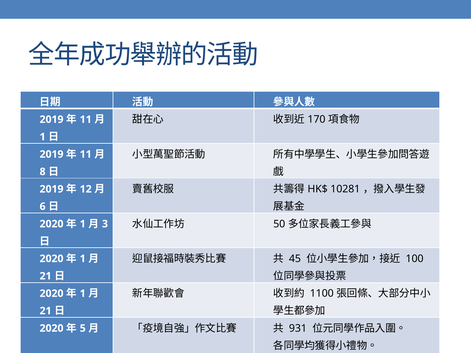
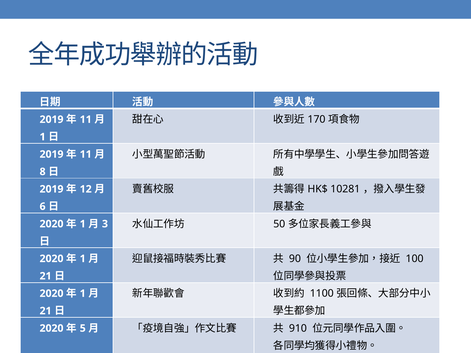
45: 45 -> 90
931: 931 -> 910
